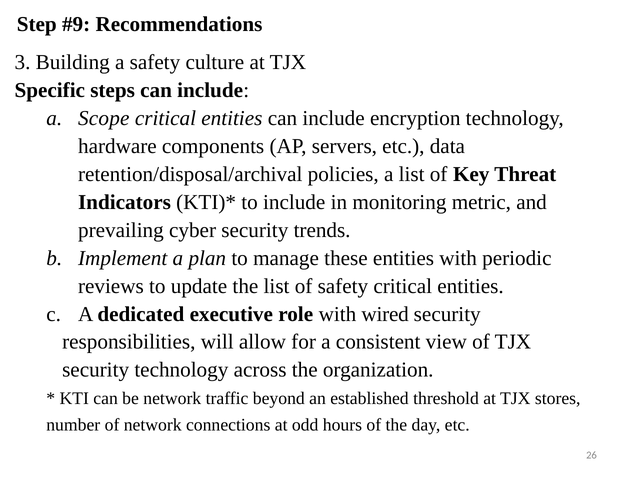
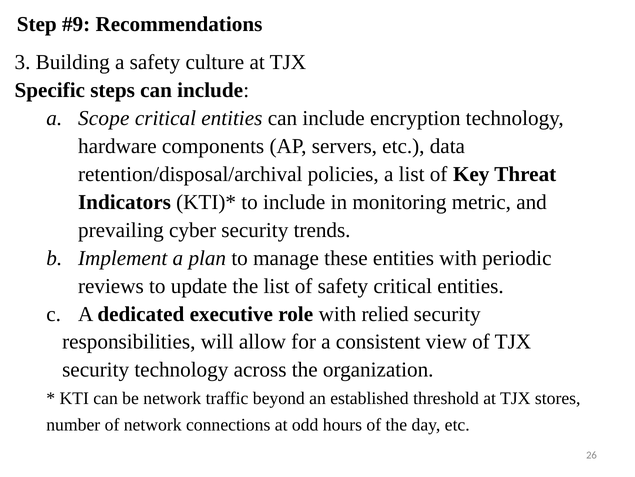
wired: wired -> relied
